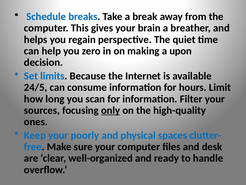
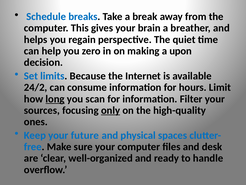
24/5: 24/5 -> 24/2
long underline: none -> present
poorly: poorly -> future
